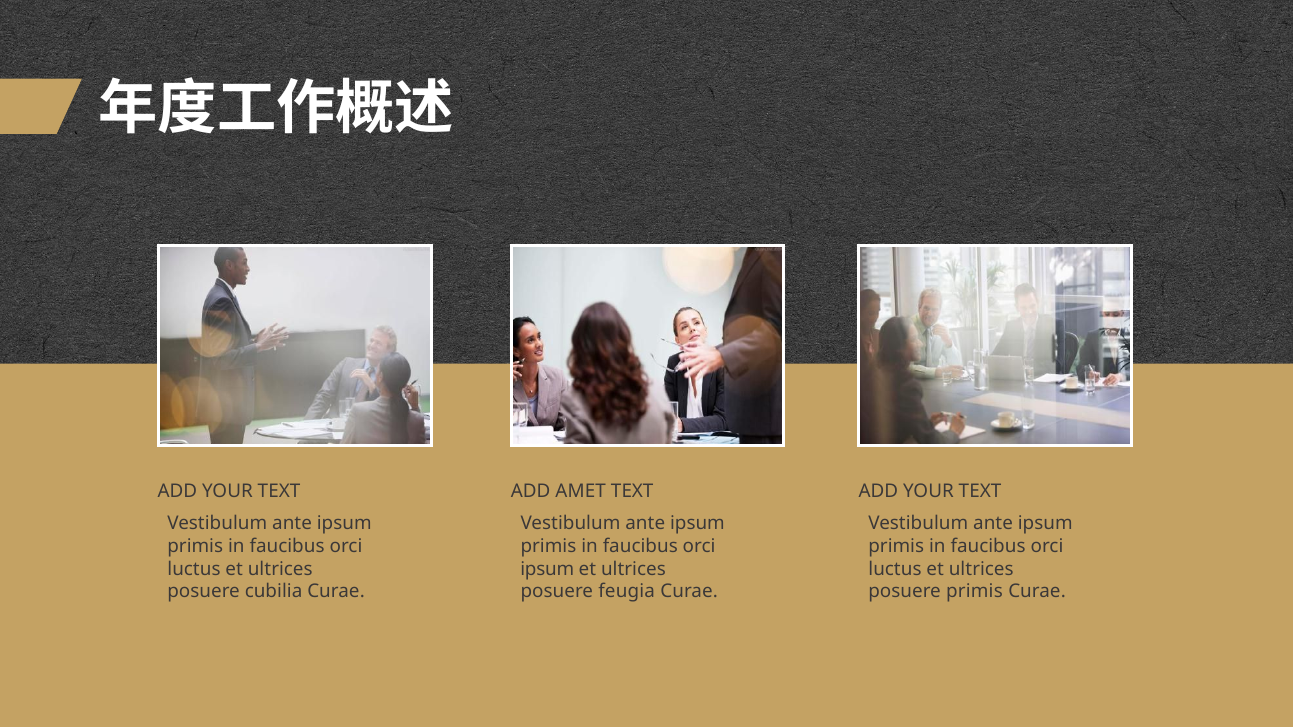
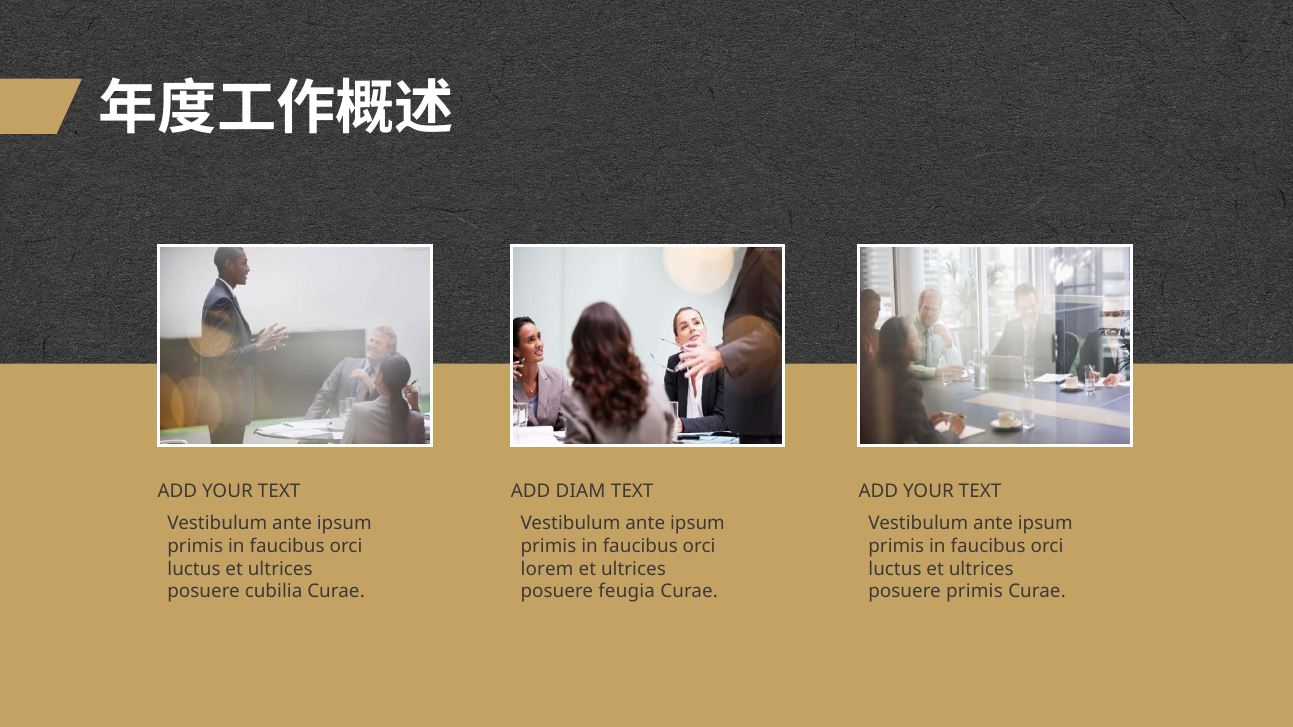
AMET: AMET -> DIAM
ipsum at (547, 569): ipsum -> lorem
